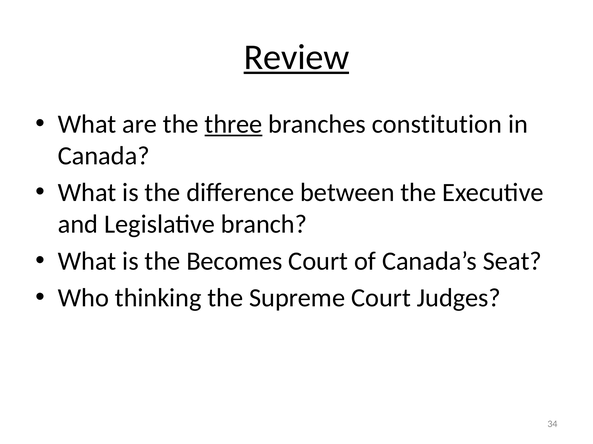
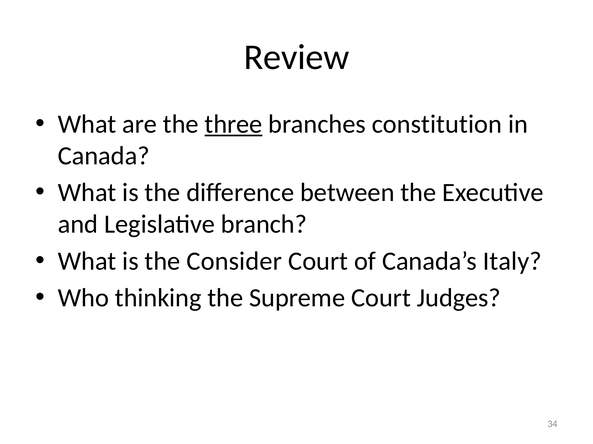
Review underline: present -> none
Becomes: Becomes -> Consider
Seat: Seat -> Italy
